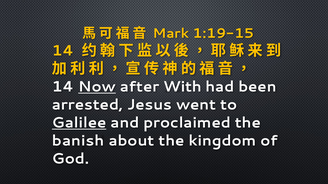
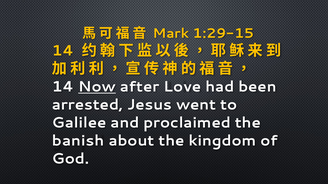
1:19-15: 1:19-15 -> 1:29-15
With: With -> Love
Galilee underline: present -> none
